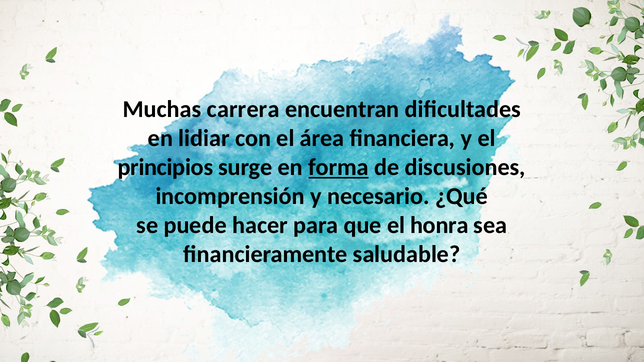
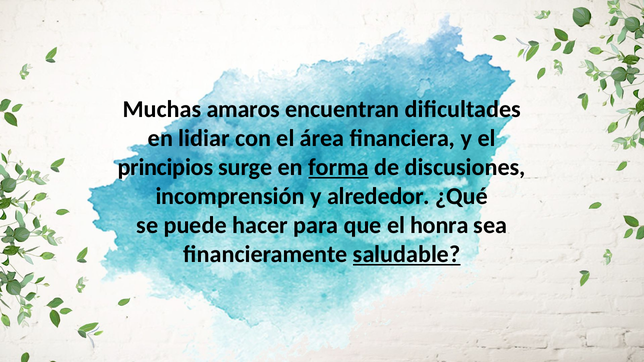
carrera: carrera -> amaros
necesario: necesario -> alrededor
saludable underline: none -> present
